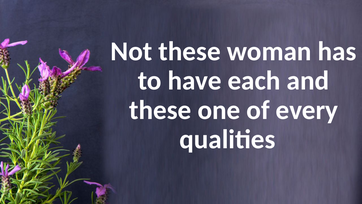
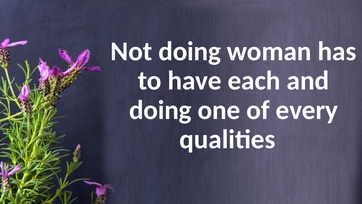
Not these: these -> doing
these at (160, 110): these -> doing
